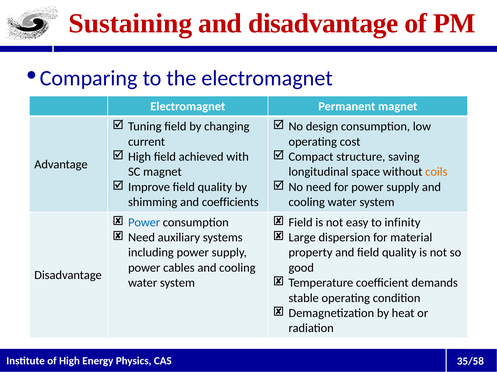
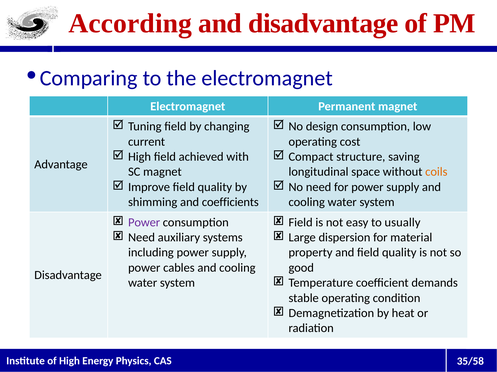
Sustaining: Sustaining -> According
Power at (144, 223) colour: blue -> purple
infinity: infinity -> usually
